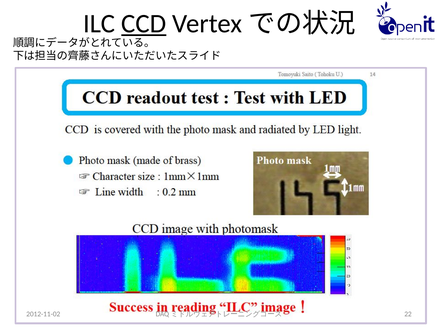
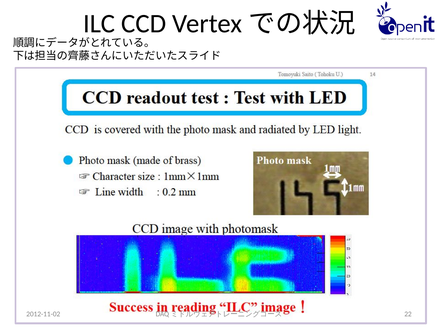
CCD underline: present -> none
